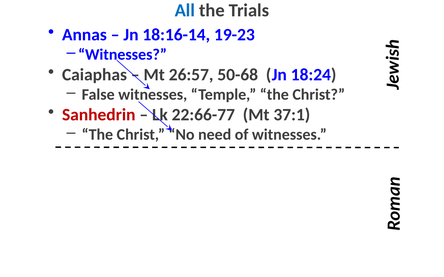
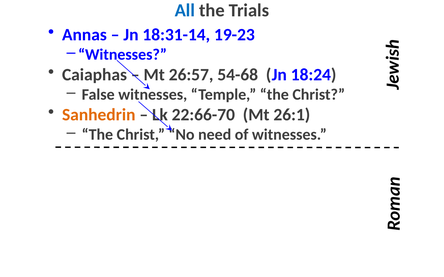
18:16-14: 18:16-14 -> 18:31-14
50-68: 50-68 -> 54-68
Sanhedrin colour: red -> orange
22:66-77: 22:66-77 -> 22:66-70
37:1: 37:1 -> 26:1
